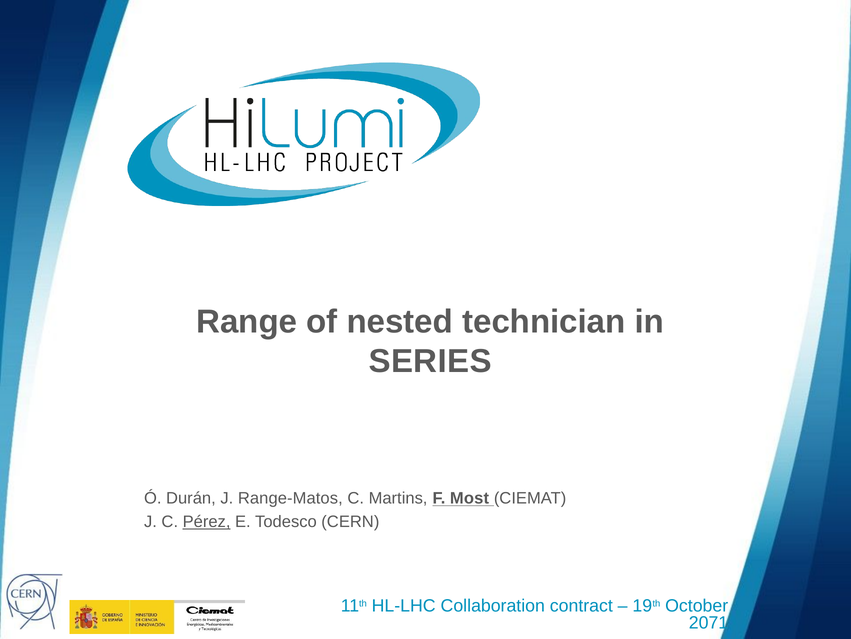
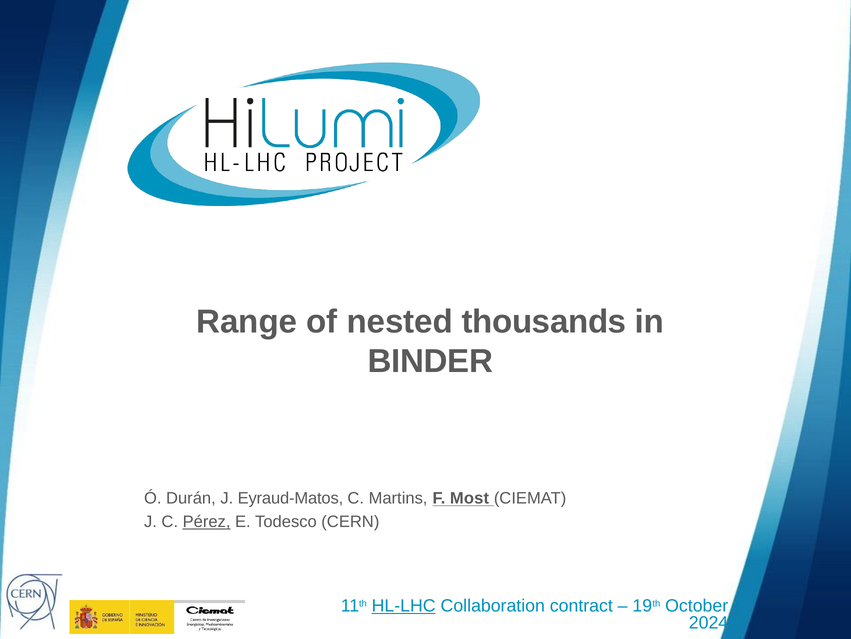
technician: technician -> thousands
SERIES: SERIES -> BINDER
Range-Matos: Range-Matos -> Eyraud-Matos
HL-LHC underline: none -> present
2071: 2071 -> 2024
